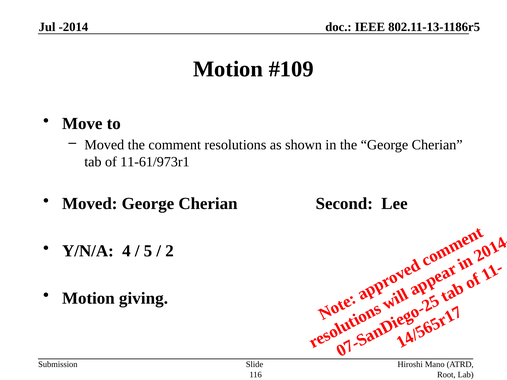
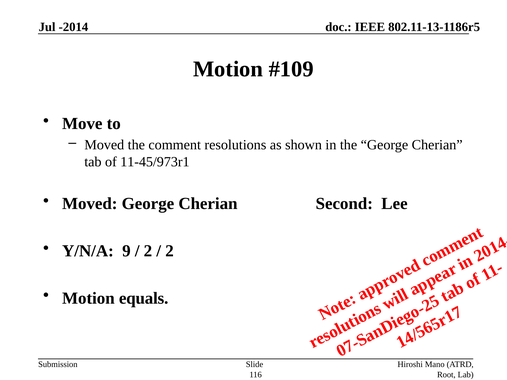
11-61/973r1: 11-61/973r1 -> 11-45/973r1
Y/N/A 4: 4 -> 9
5 at (148, 251): 5 -> 2
giving: giving -> equals
